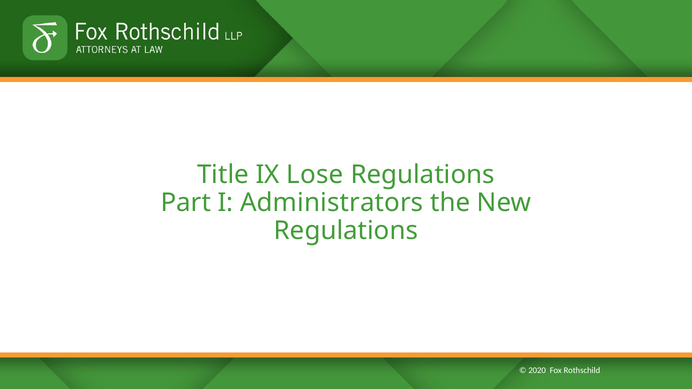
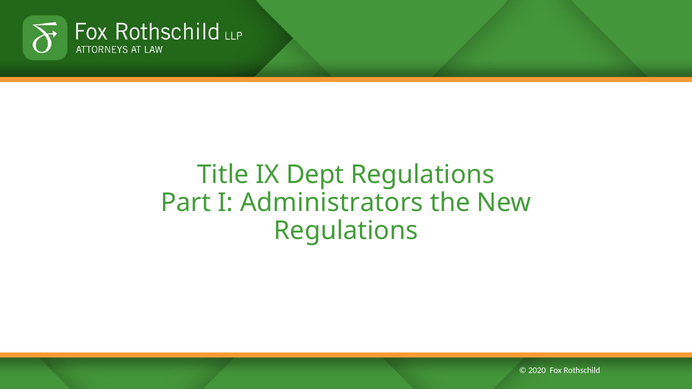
Lose: Lose -> Dept
